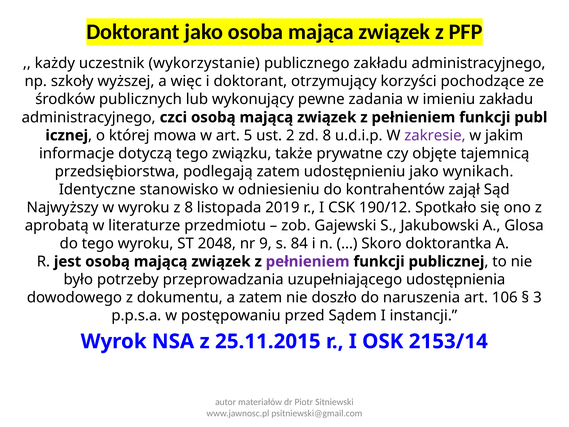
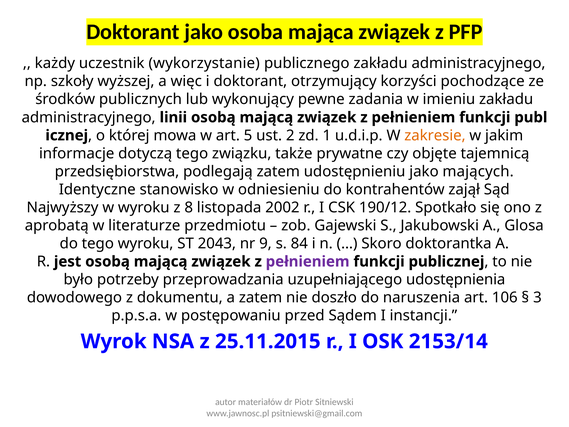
czci: czci -> linii
zd 8: 8 -> 1
zakresie colour: purple -> orange
wynikach: wynikach -> mających
2019: 2019 -> 2002
2048: 2048 -> 2043
